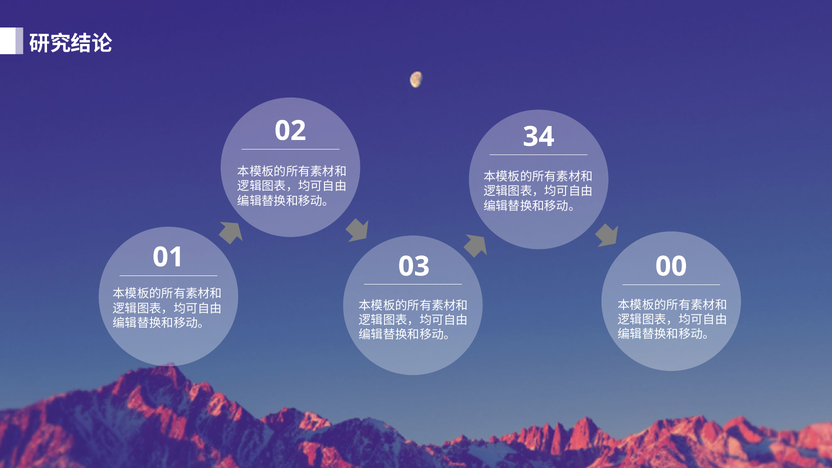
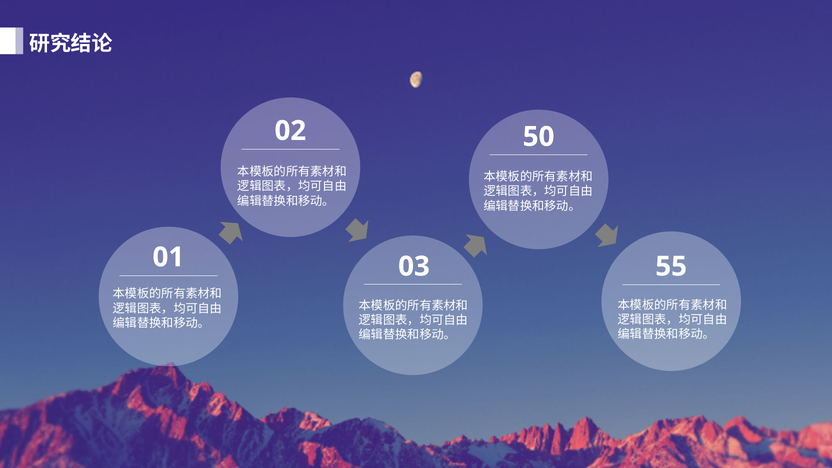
34: 34 -> 50
00: 00 -> 55
